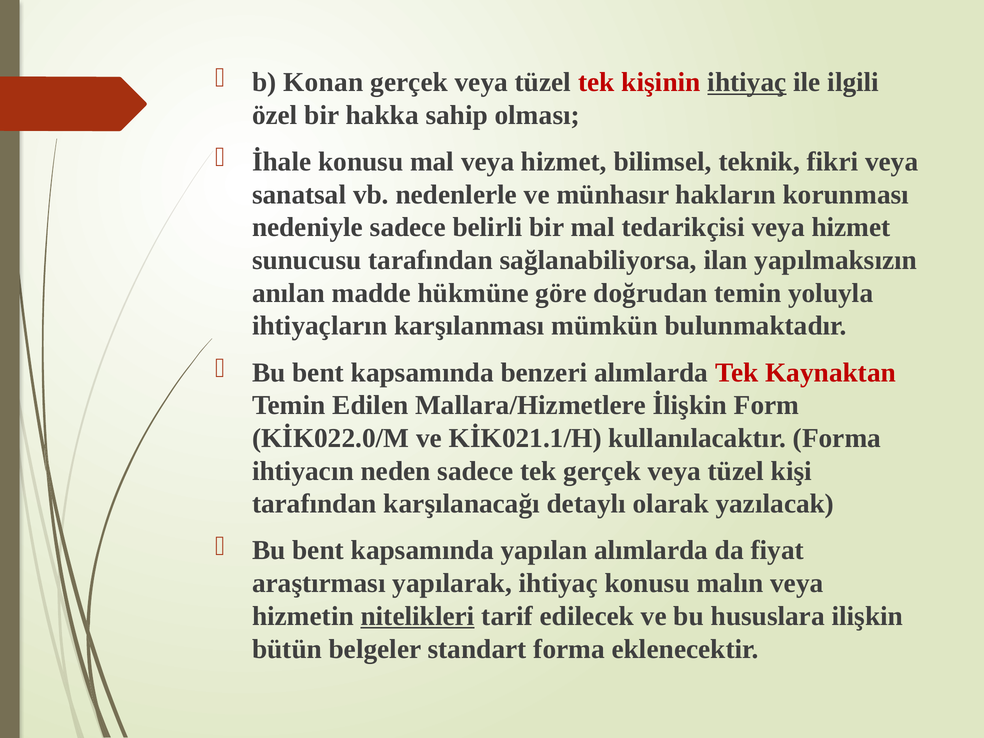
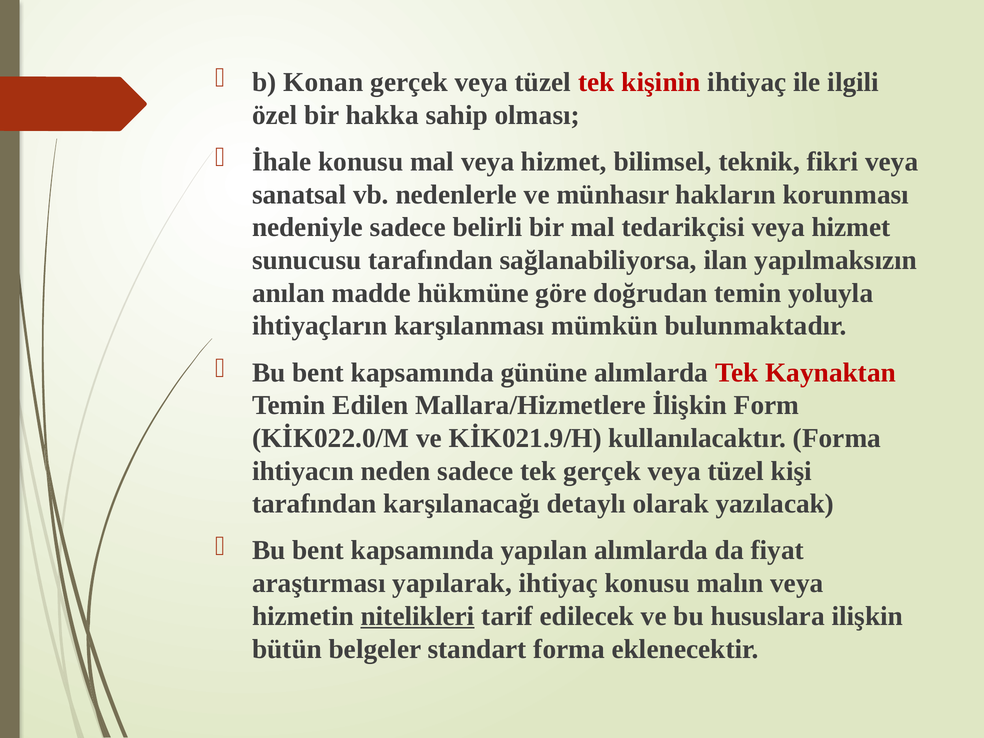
ihtiyaç at (747, 82) underline: present -> none
benzeri: benzeri -> gününe
KİK021.1/H: KİK021.1/H -> KİK021.9/H
